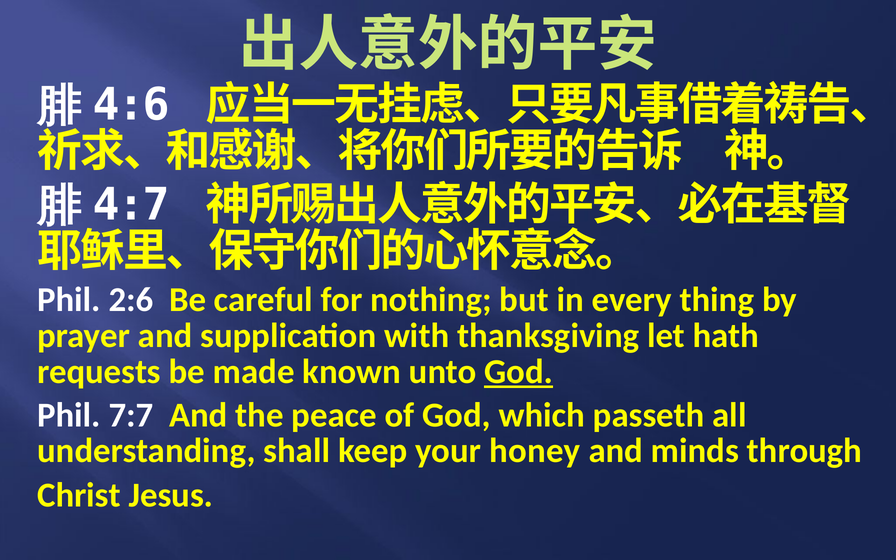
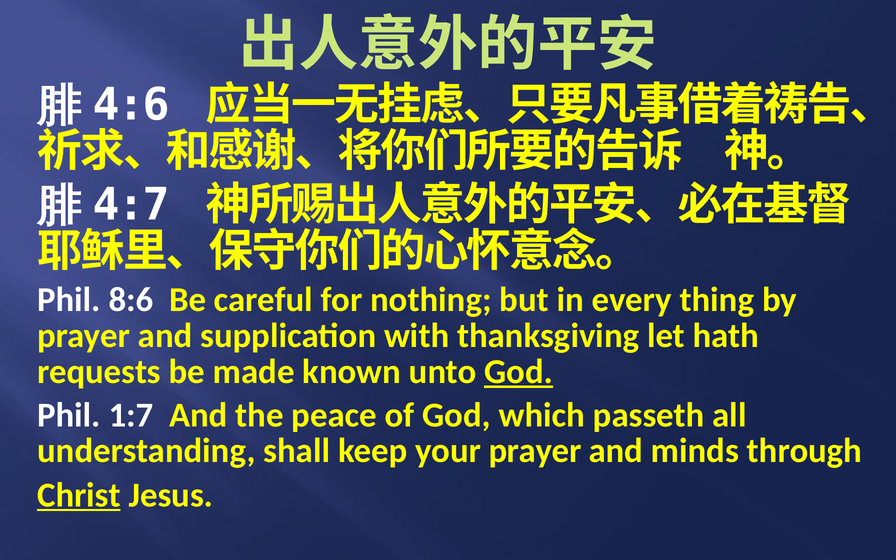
2:6: 2:6 -> 8:6
7:7: 7:7 -> 1:7
your honey: honey -> prayer
Christ underline: none -> present
